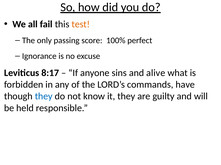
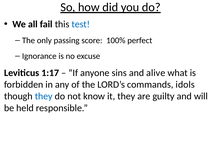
test colour: orange -> blue
8:17: 8:17 -> 1:17
have: have -> idols
